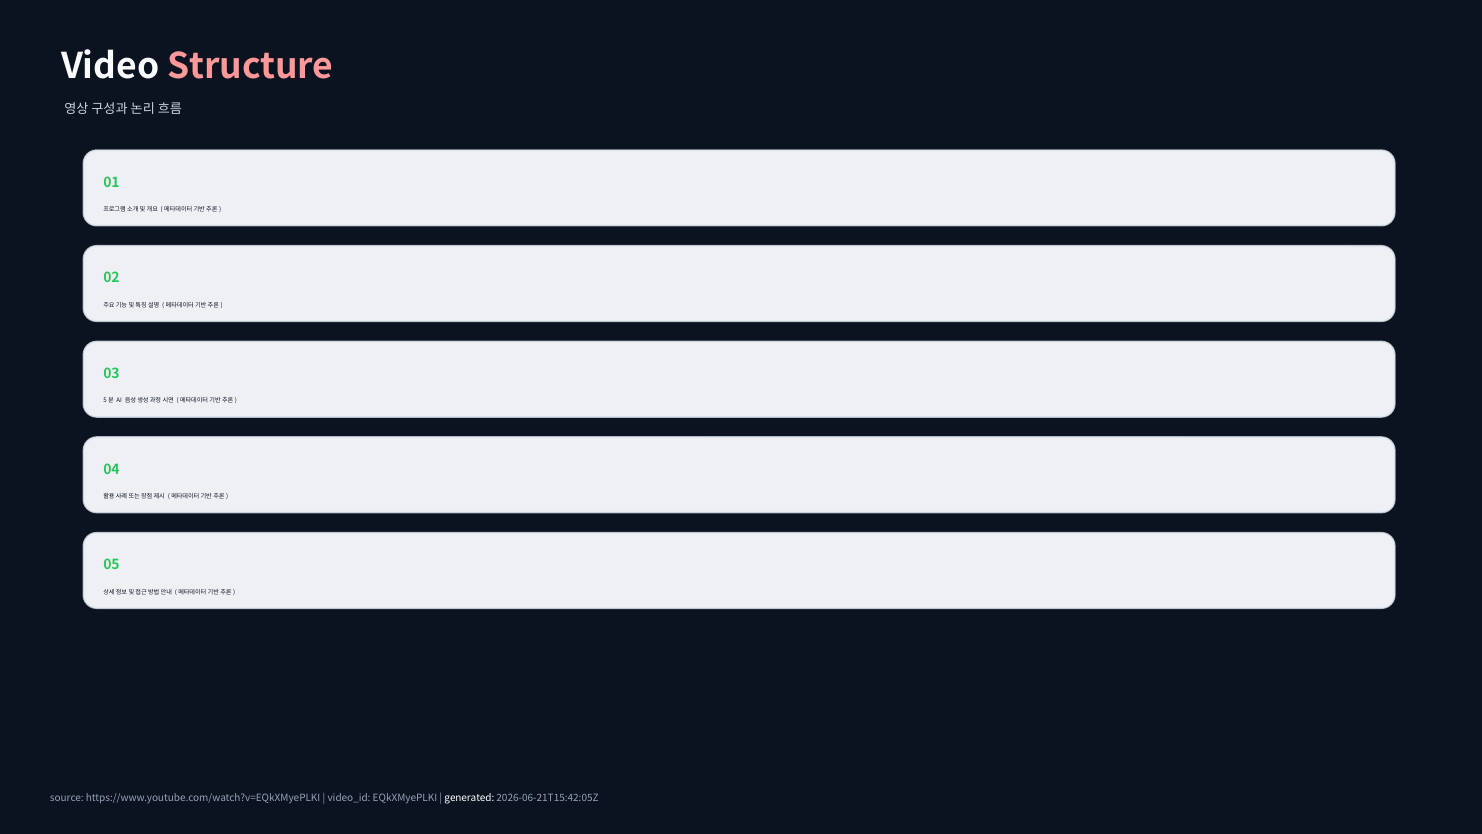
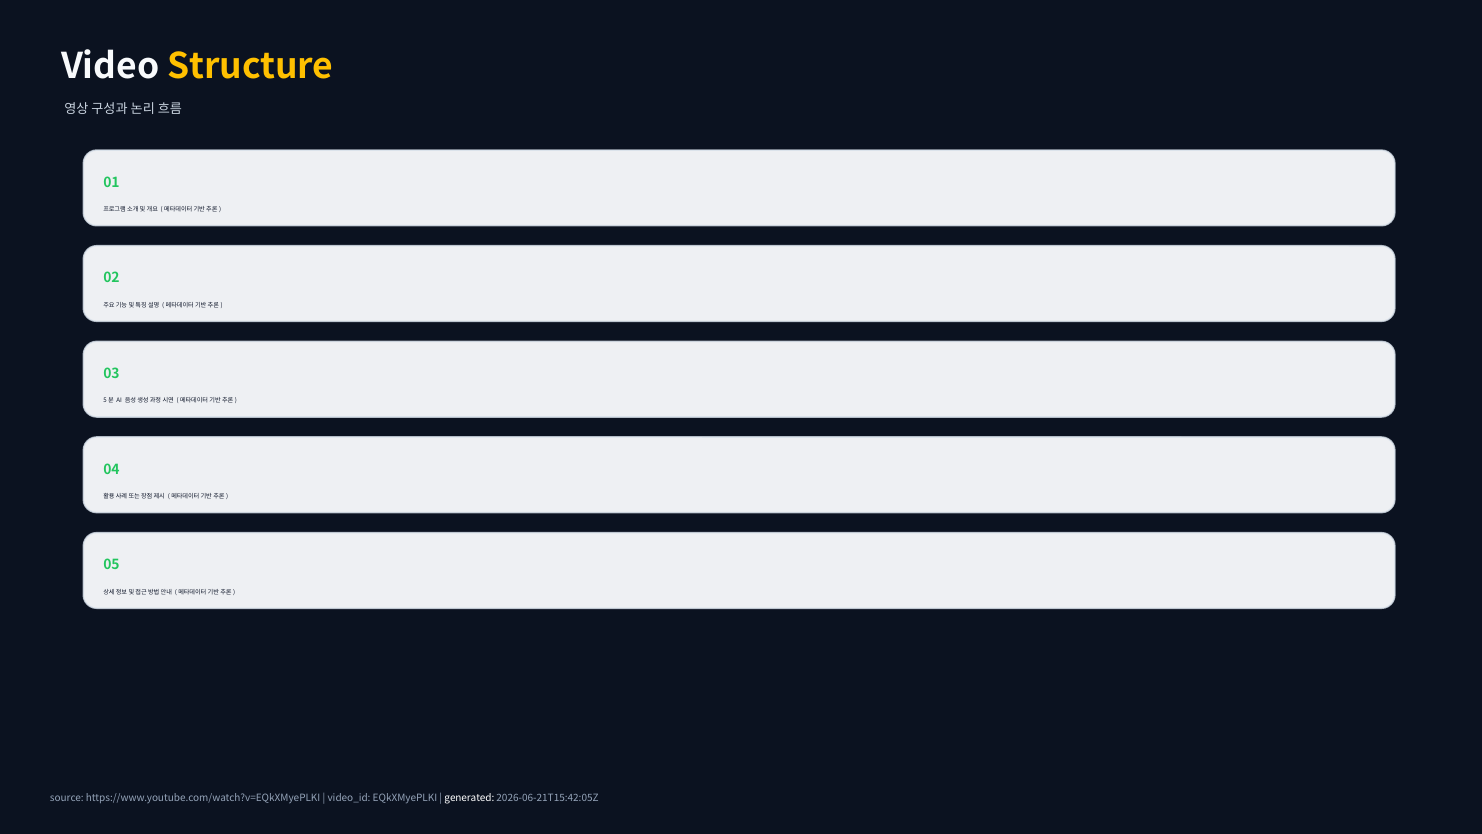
Structure colour: pink -> yellow
